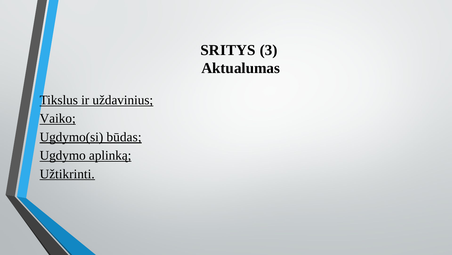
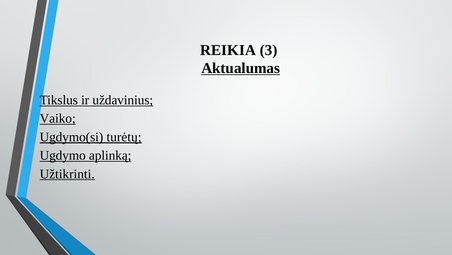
SRITYS: SRITYS -> REIKIA
Aktualumas underline: none -> present
būdas: būdas -> turėtų
